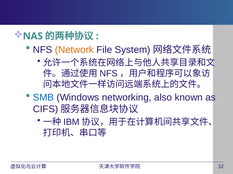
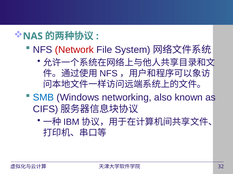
Network colour: orange -> red
